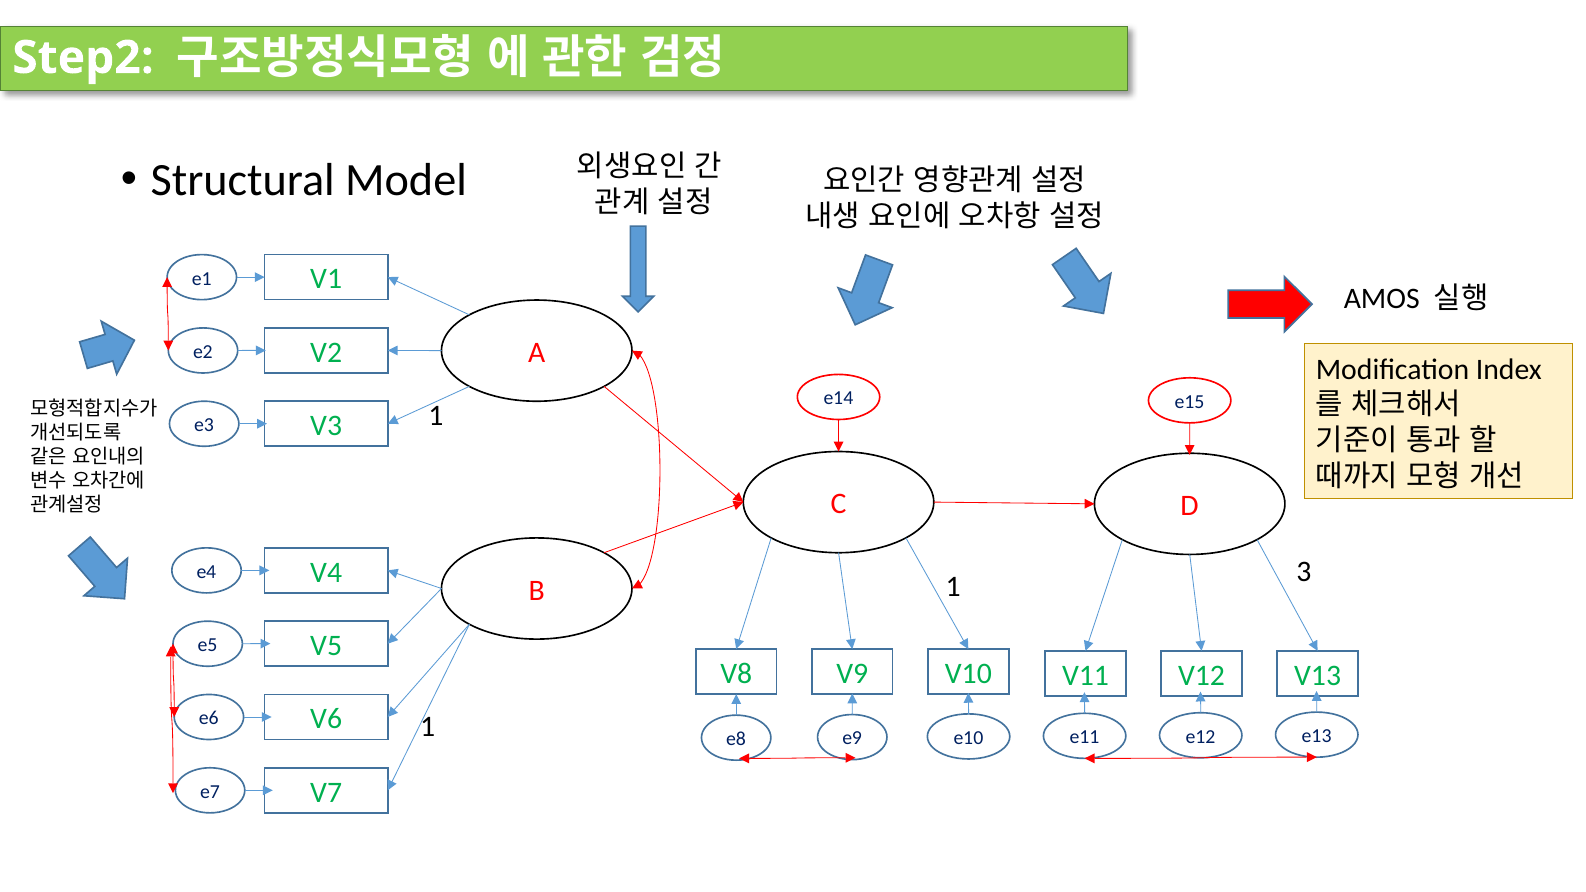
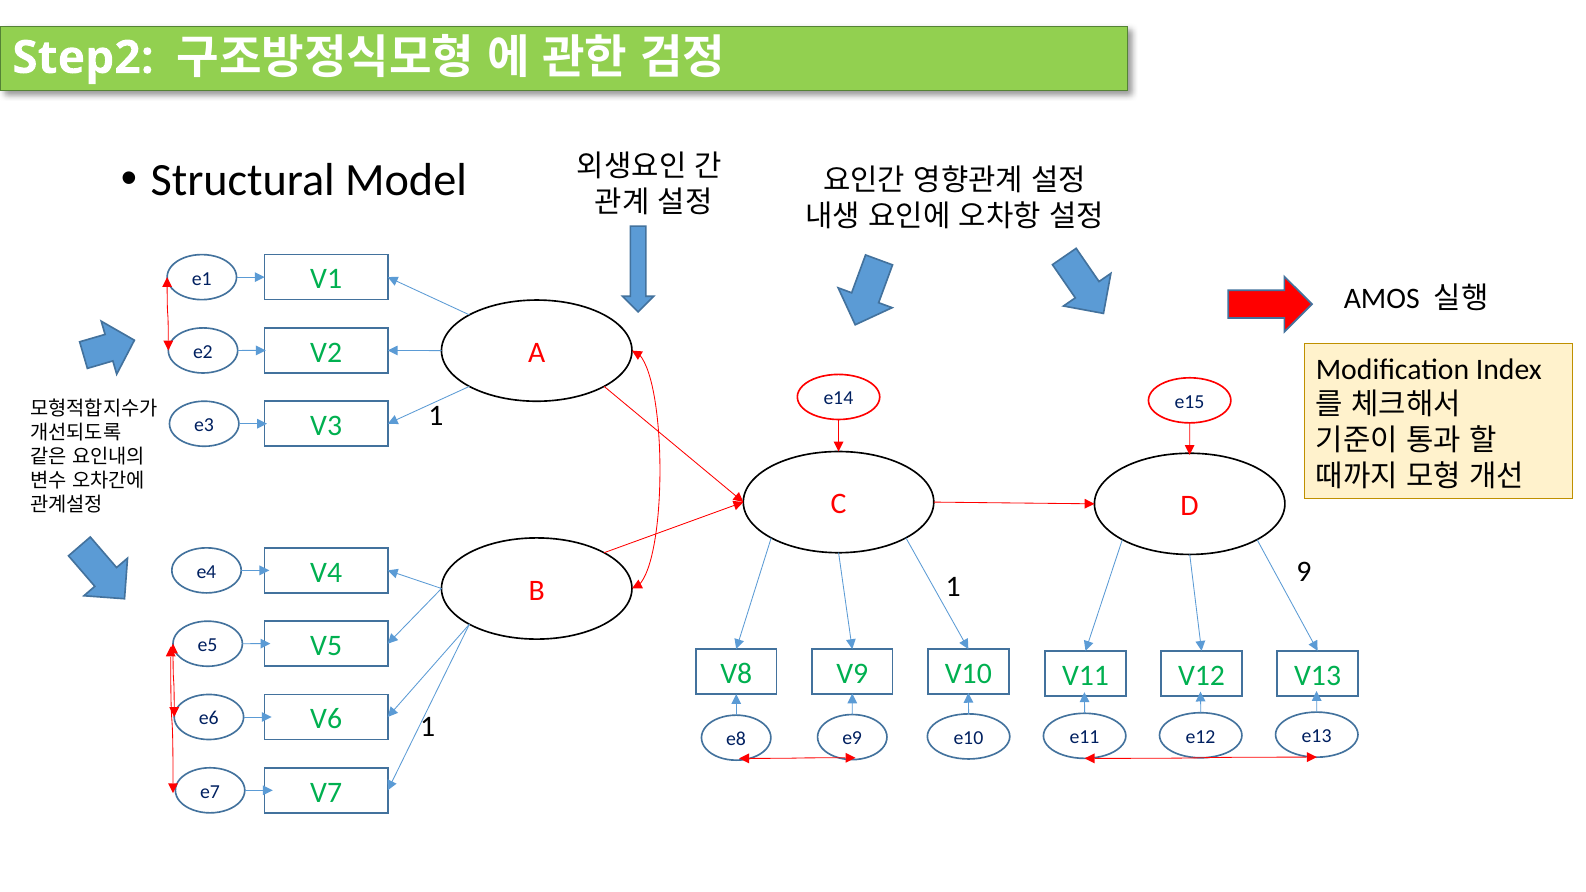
3: 3 -> 9
